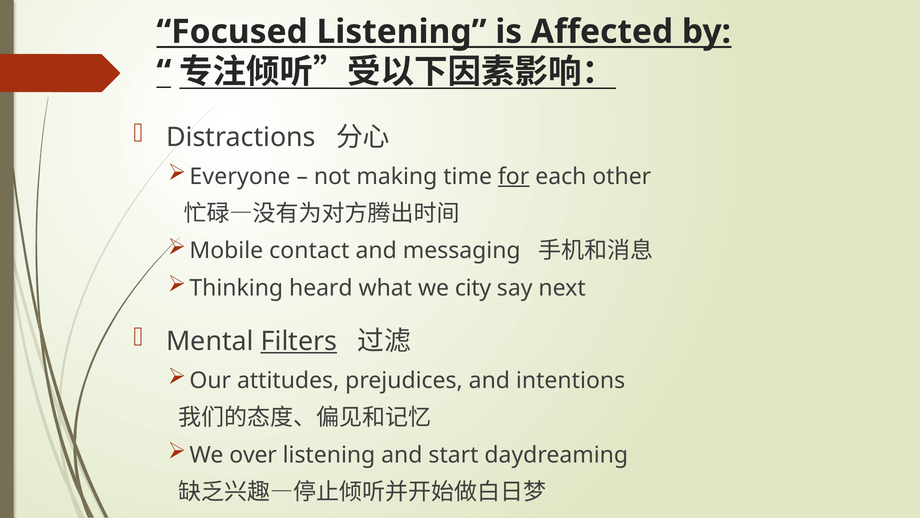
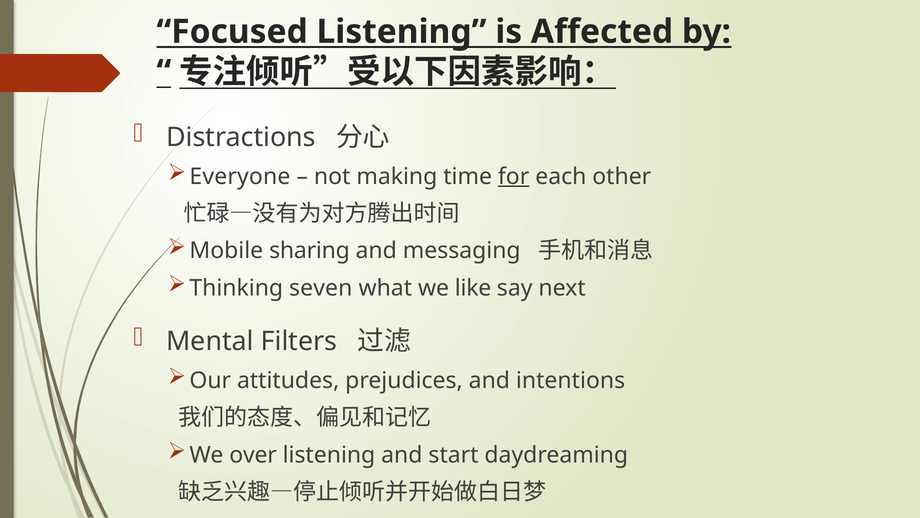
contact: contact -> sharing
heard: heard -> seven
city: city -> like
Filters underline: present -> none
